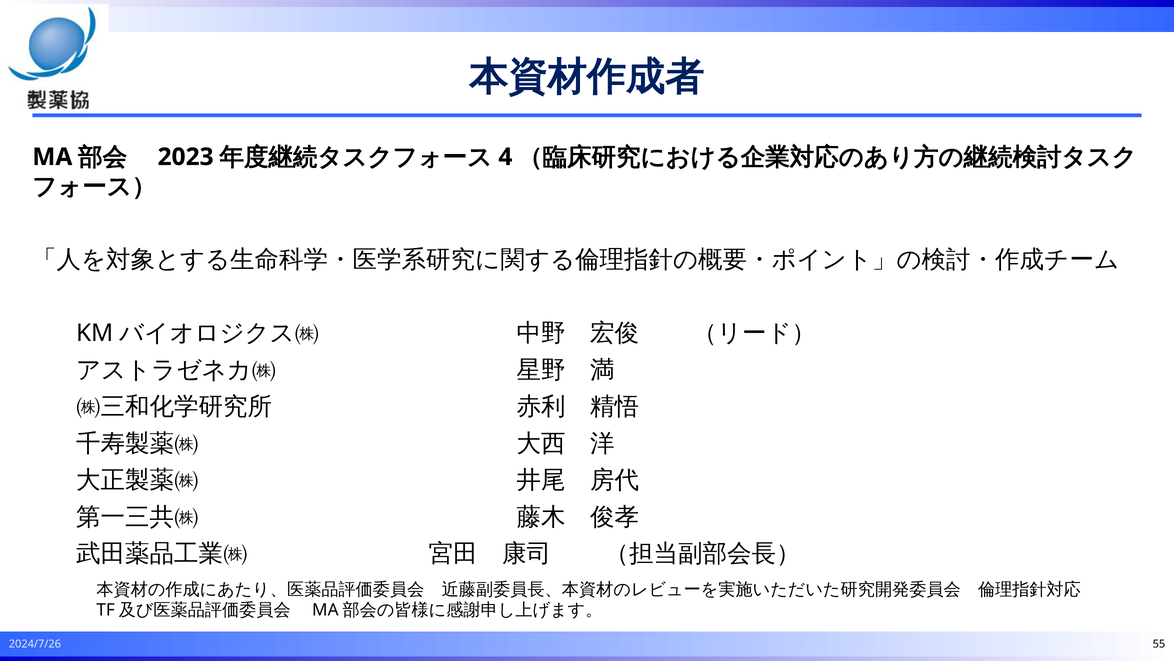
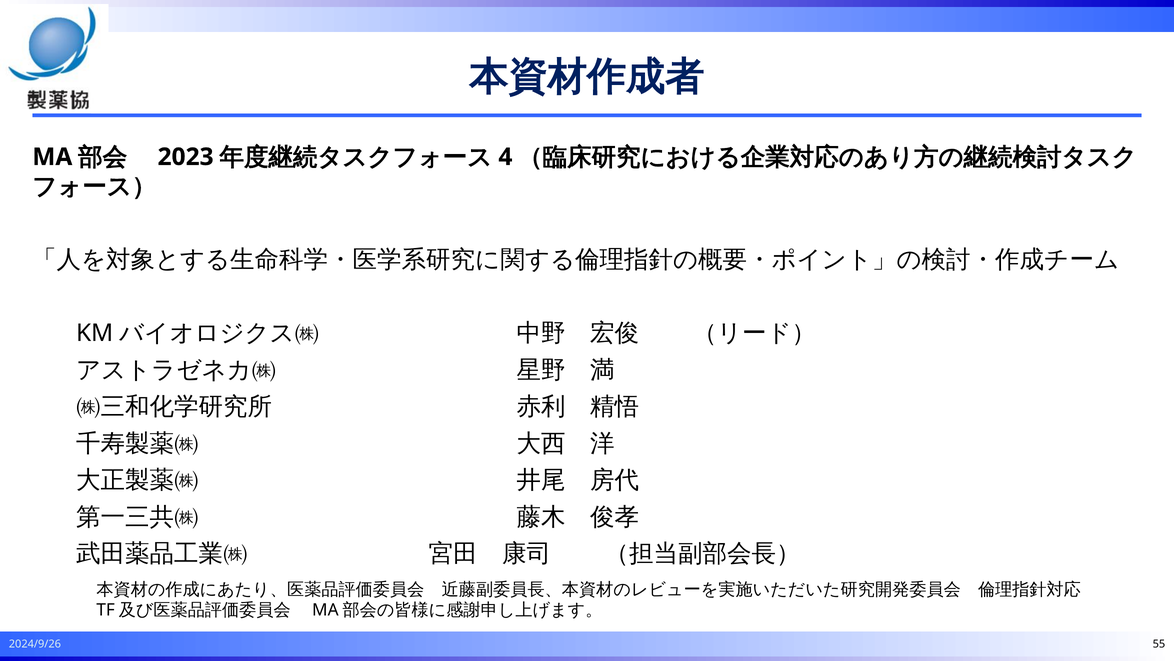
2024/7/26: 2024/7/26 -> 2024/9/26
